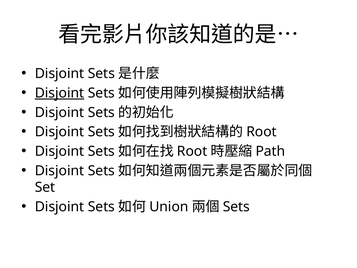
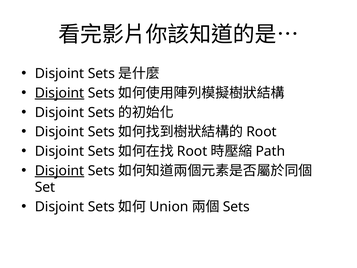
Disjoint at (60, 171) underline: none -> present
